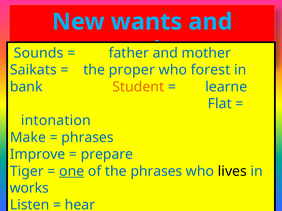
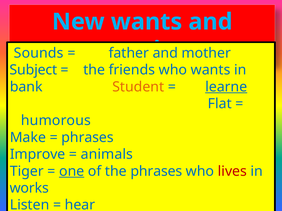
Saikats: Saikats -> Subject
proper: proper -> friends
who forest: forest -> wants
learne underline: none -> present
intonation: intonation -> humorous
prepare: prepare -> animals
lives colour: black -> red
